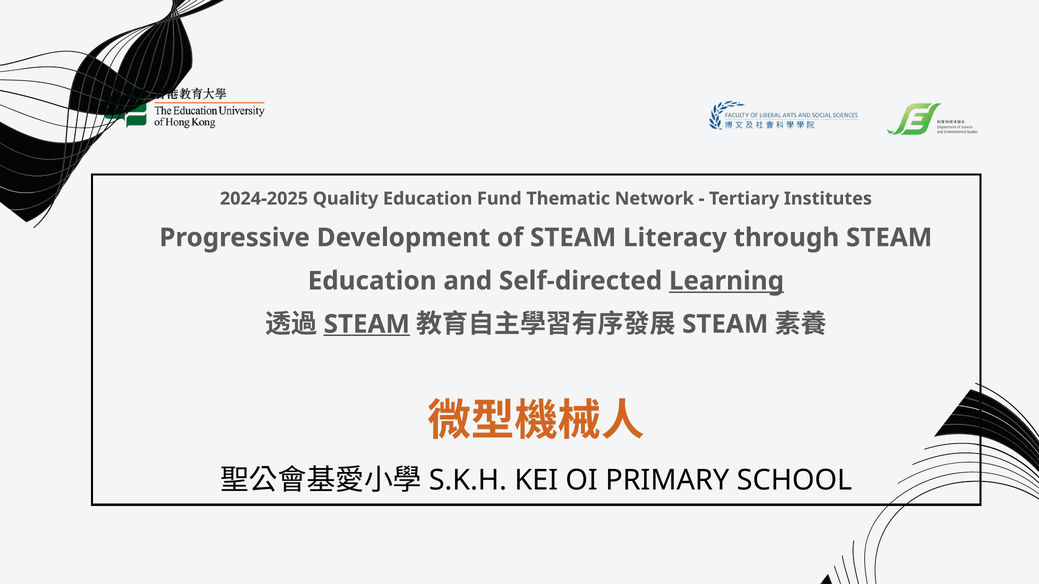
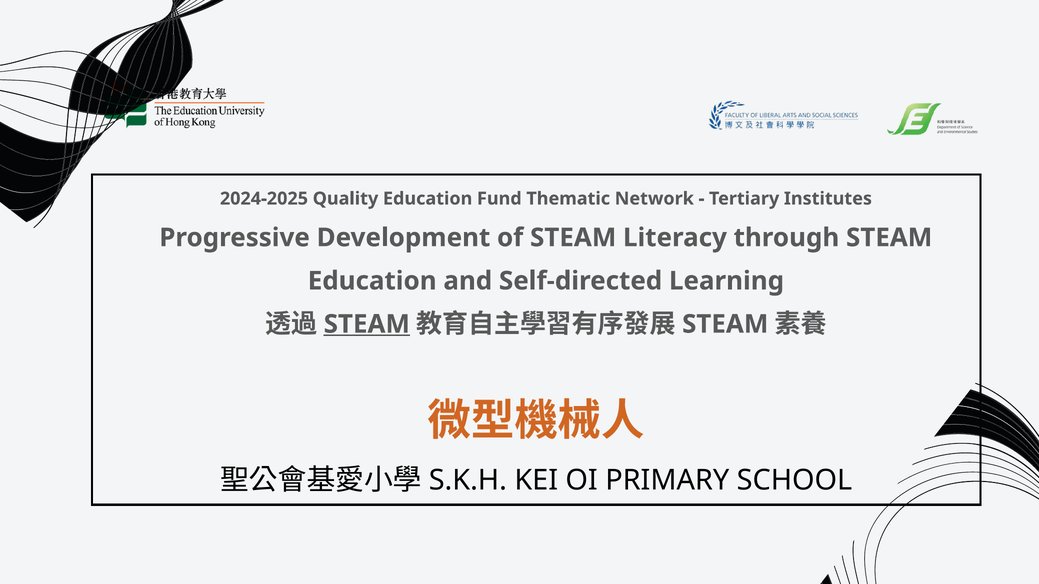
Learning underline: present -> none
